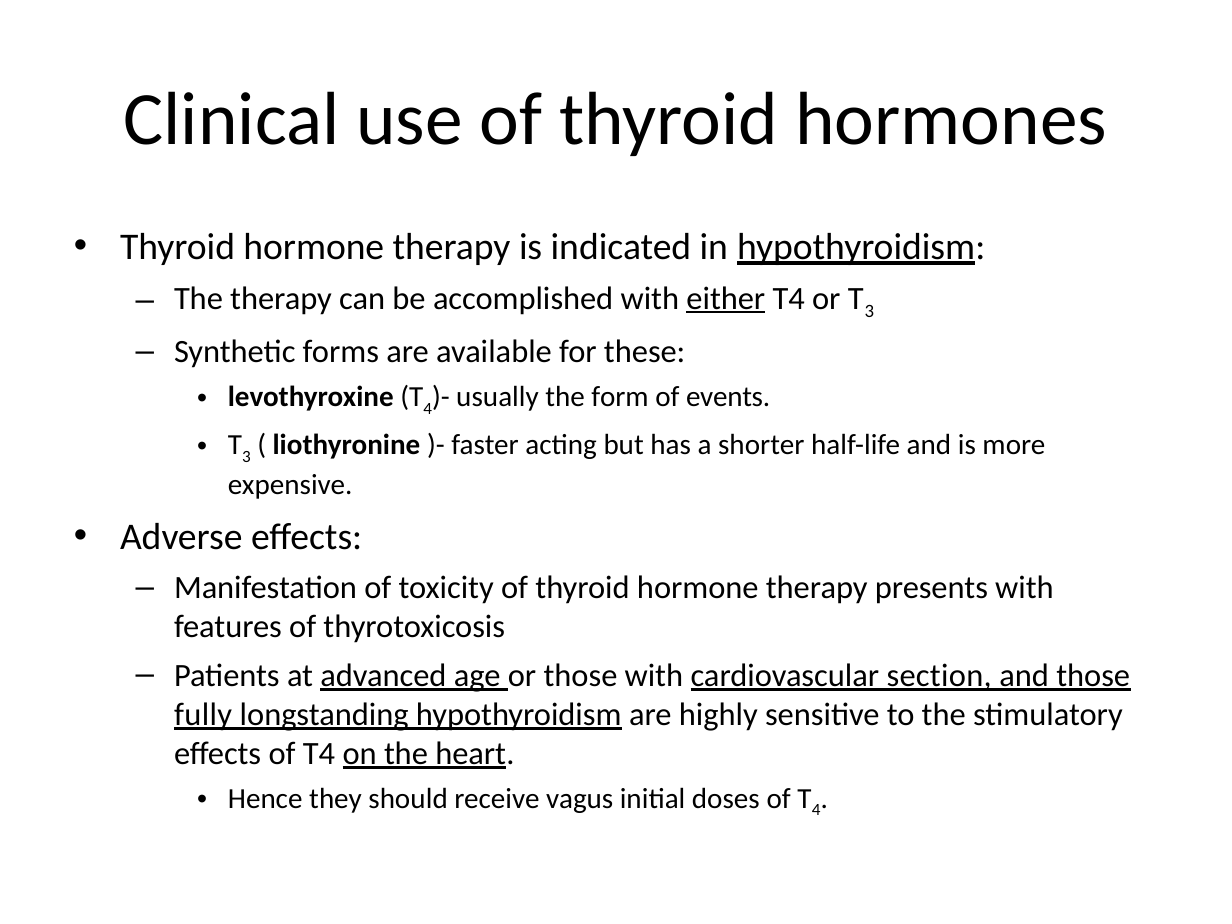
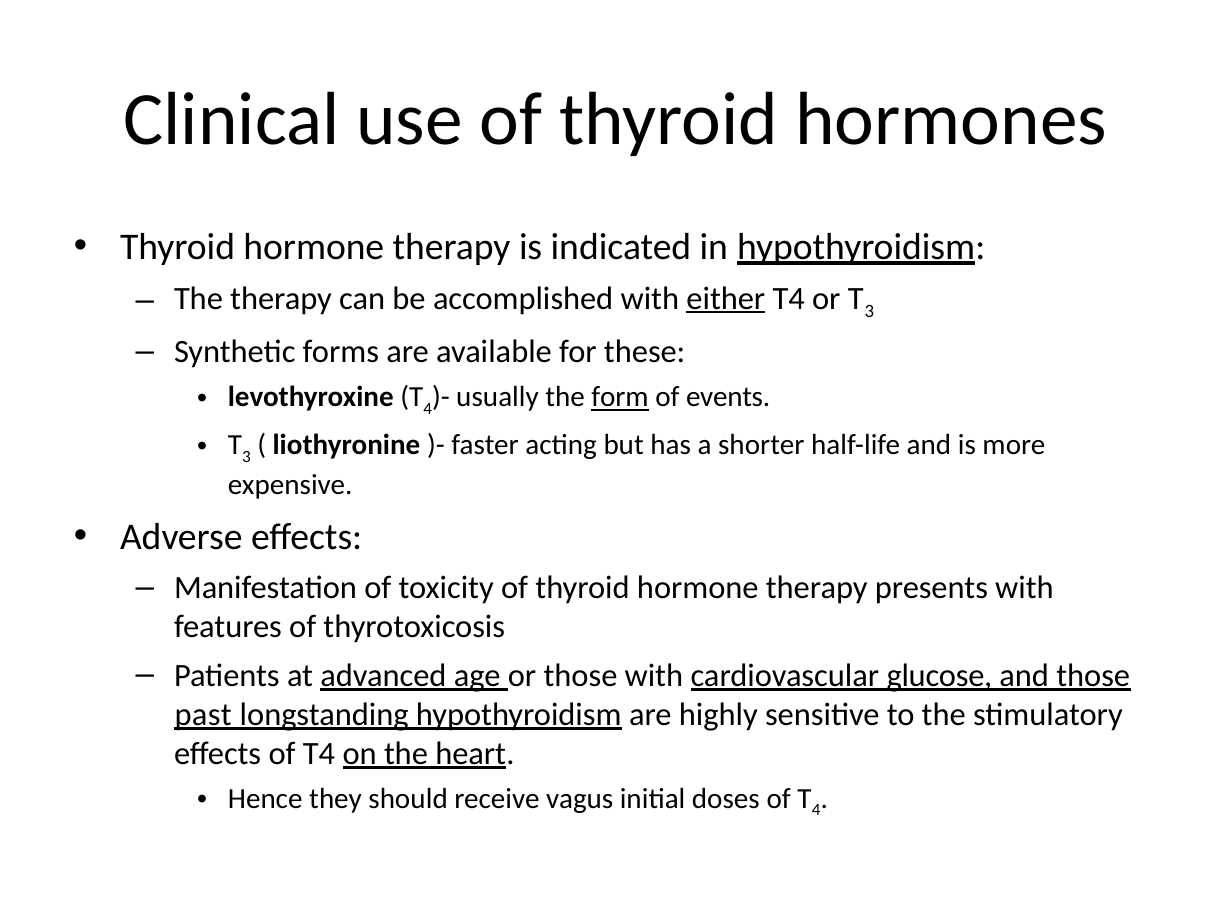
form underline: none -> present
section: section -> glucose
fully: fully -> past
